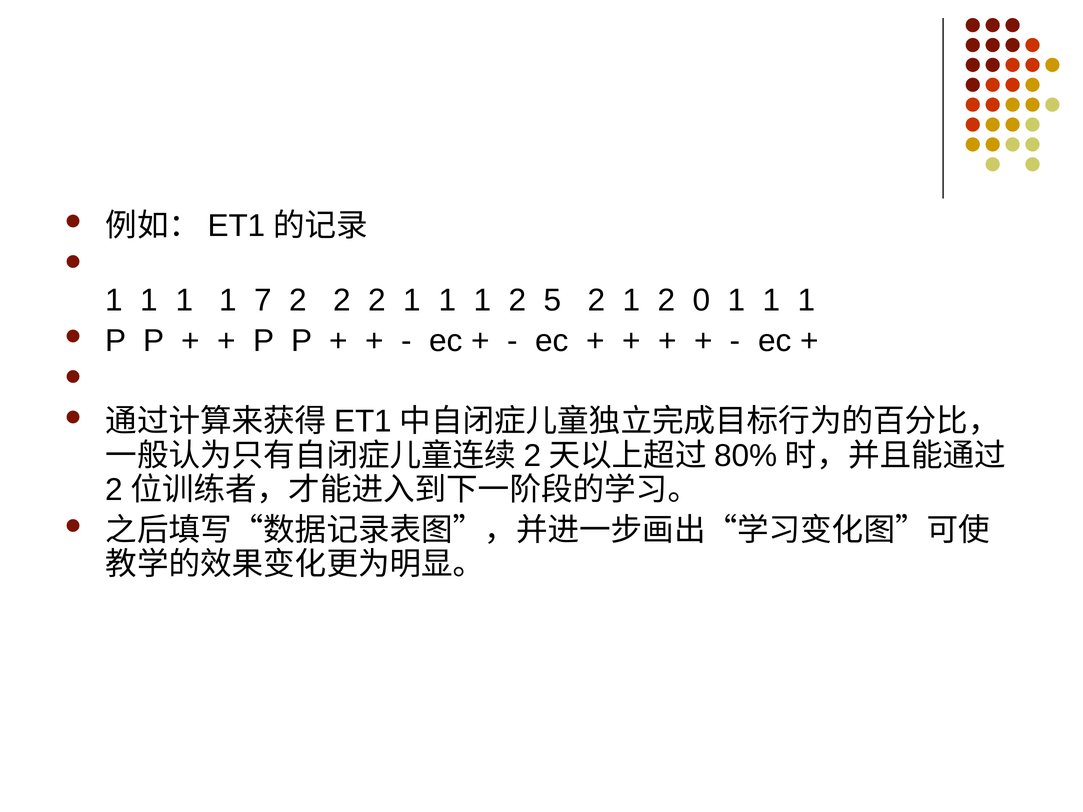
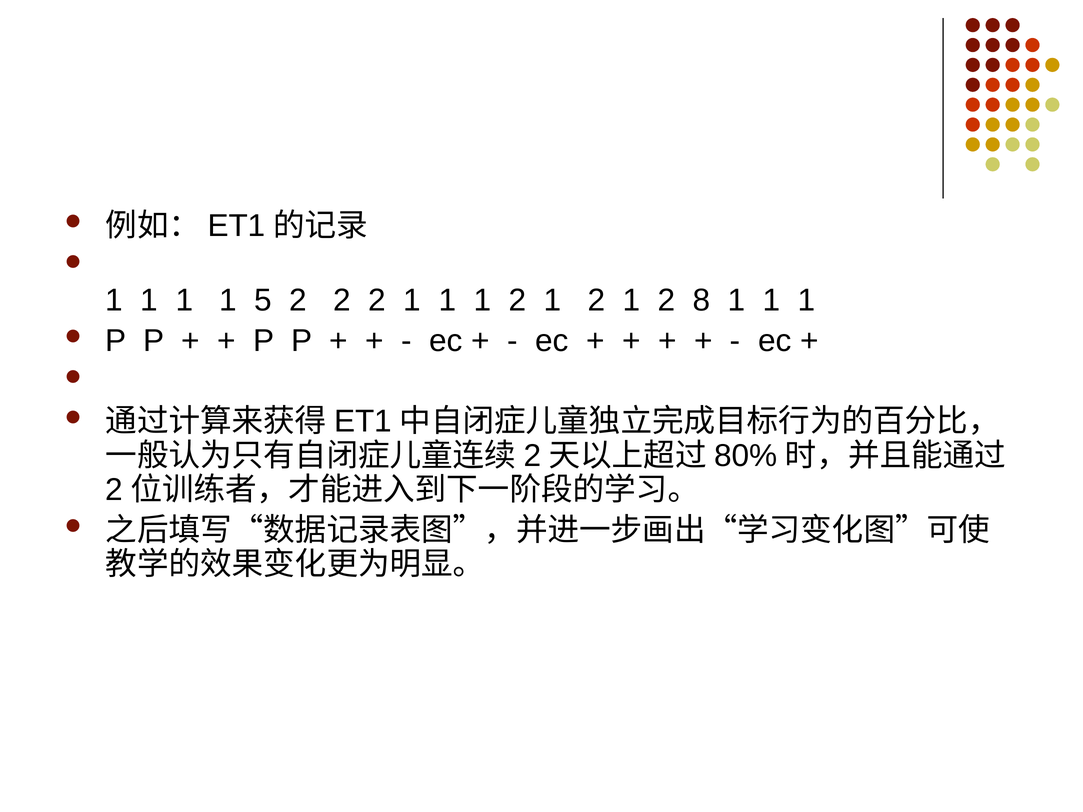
7: 7 -> 5
1 1 2 5: 5 -> 1
0: 0 -> 8
